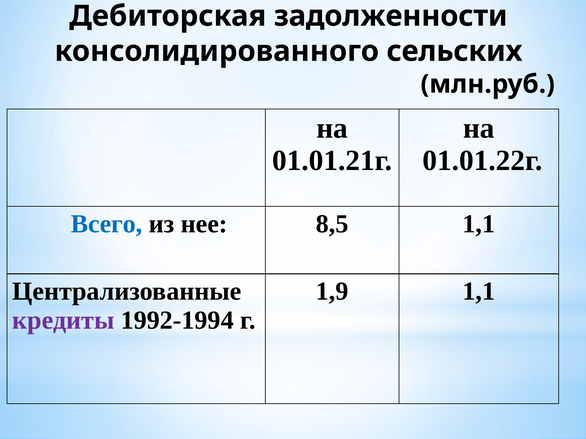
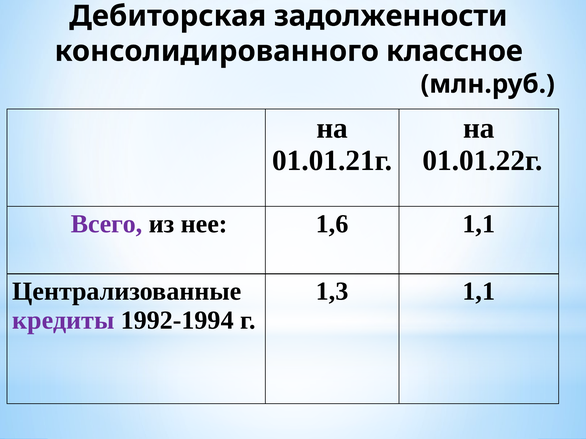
сельских: сельских -> классное
Всего colour: blue -> purple
8,5: 8,5 -> 1,6
1,9: 1,9 -> 1,3
